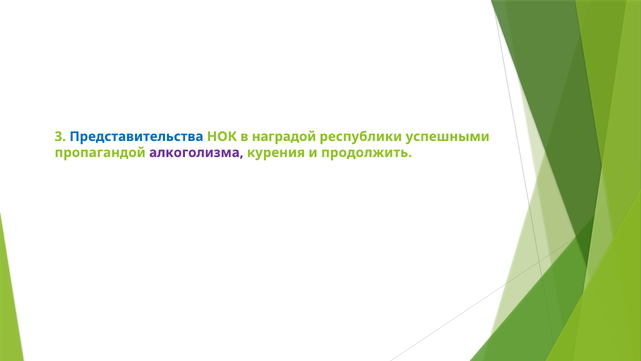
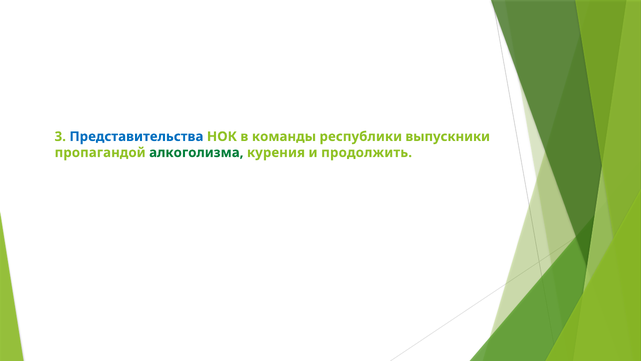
наградой: наградой -> команды
успешными: успешными -> выпускники
алкоголизма colour: purple -> green
